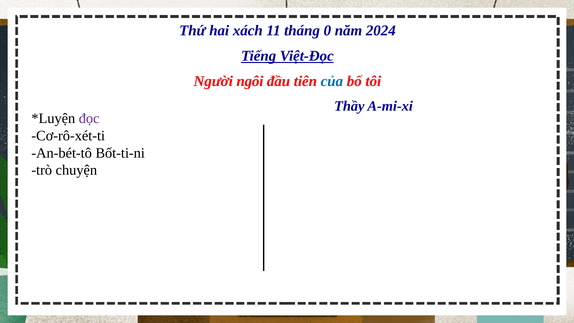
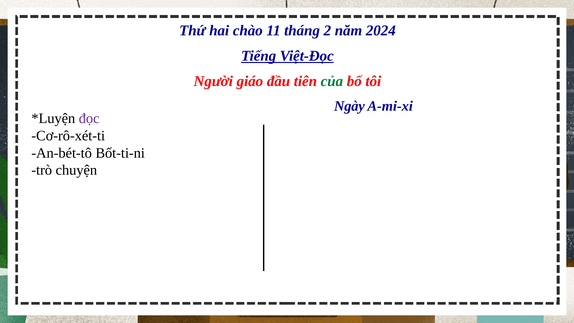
xách: xách -> chào
0: 0 -> 2
ngôi: ngôi -> giáo
của colour: blue -> green
Thầy: Thầy -> Ngày
